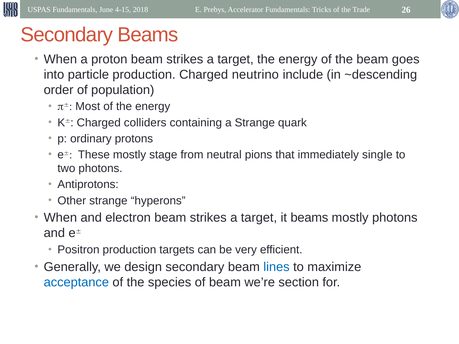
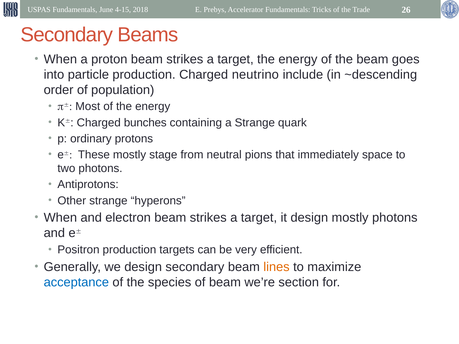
colliders: colliders -> bunches
single: single -> space
it beams: beams -> design
lines colour: blue -> orange
